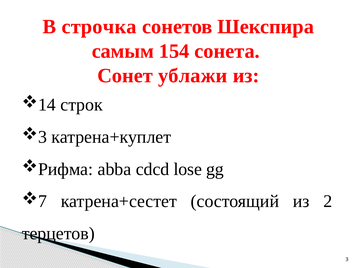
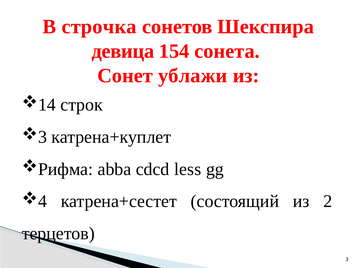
самым: самым -> девица
lose: lose -> less
7: 7 -> 4
